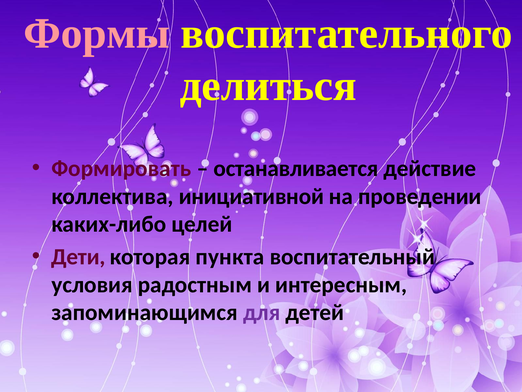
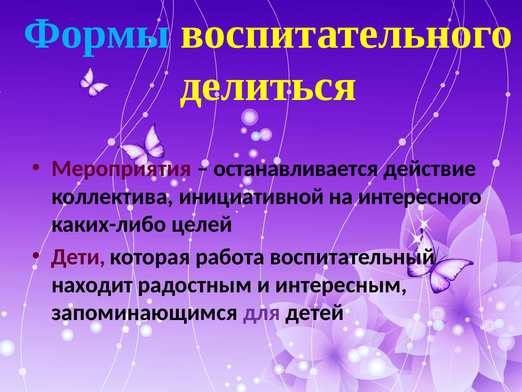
Формы colour: pink -> light blue
Формировать: Формировать -> Мероприятия
проведении: проведении -> интересного
пункта: пункта -> работа
условия: условия -> находит
